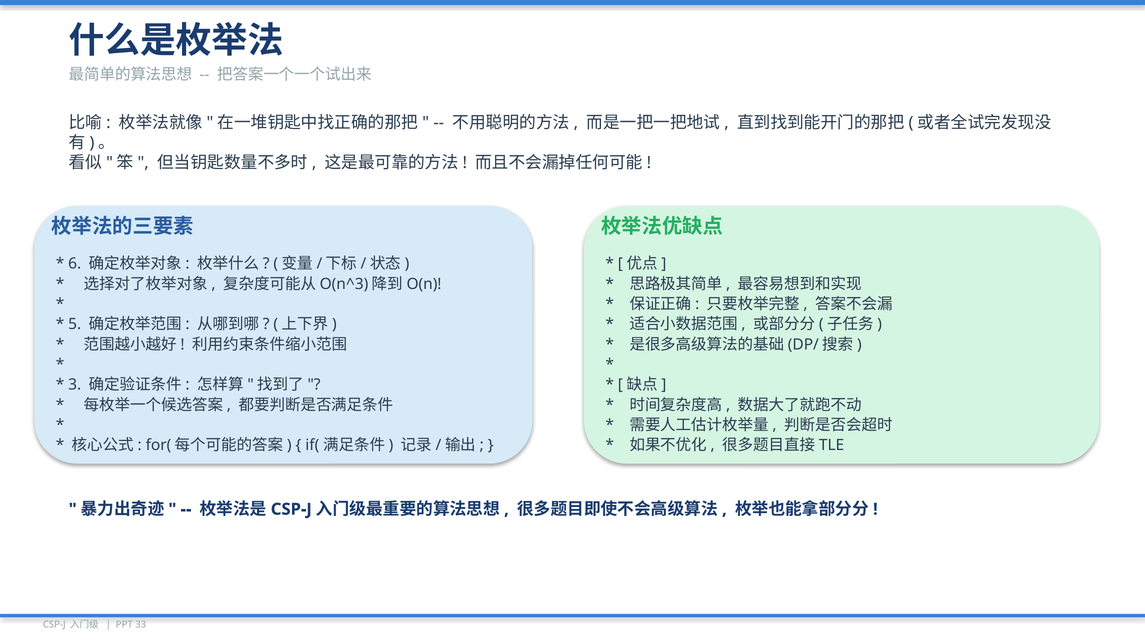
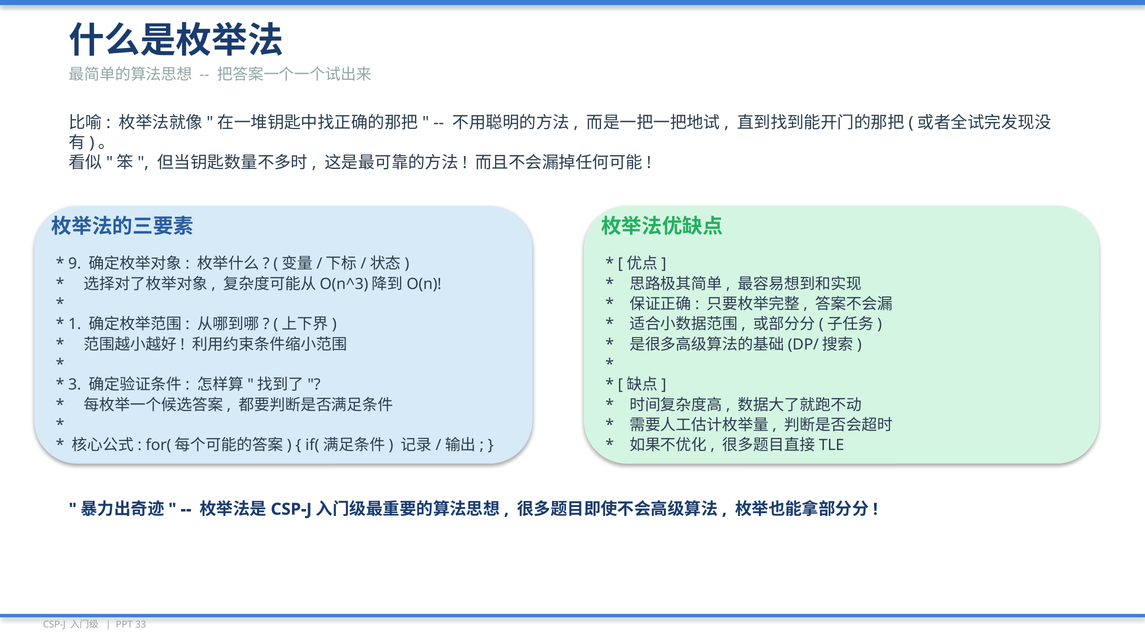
6: 6 -> 9
5: 5 -> 1
